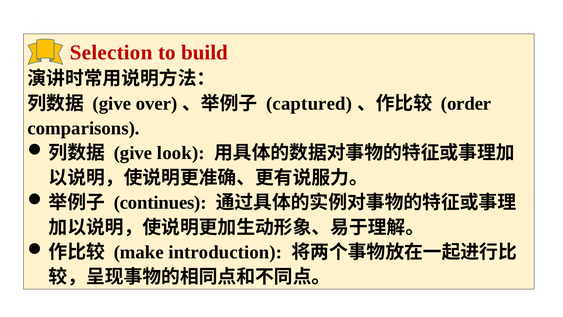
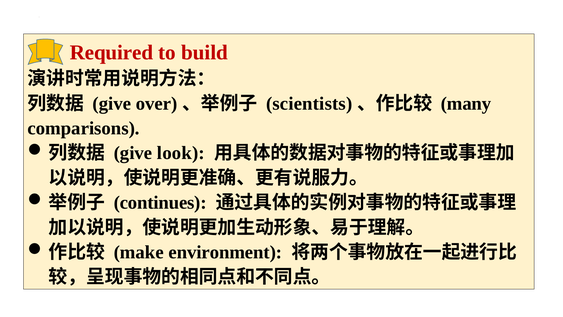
Selection: Selection -> Required
captured: captured -> scientists
order: order -> many
introduction: introduction -> environment
